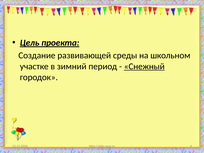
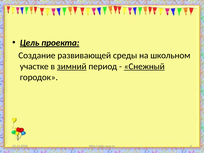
зимний underline: none -> present
